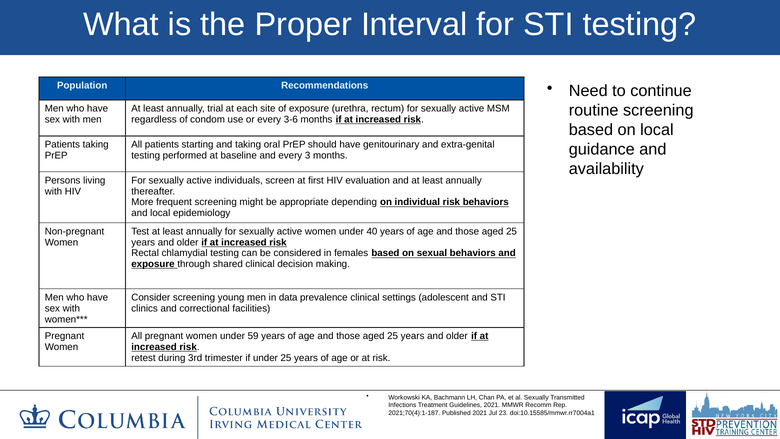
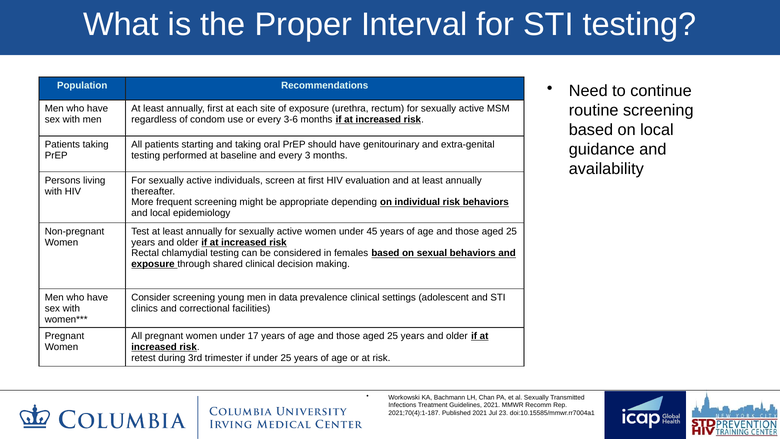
annually trial: trial -> first
40: 40 -> 45
59: 59 -> 17
